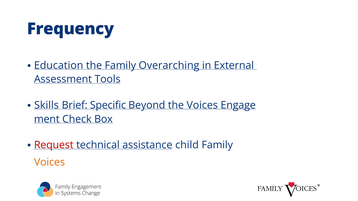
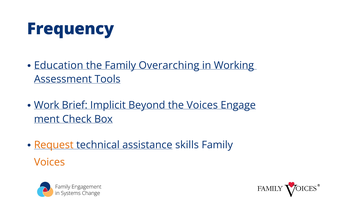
External: External -> Working
Skills: Skills -> Work
Specific: Specific -> Implicit
Request colour: red -> orange
child: child -> skills
